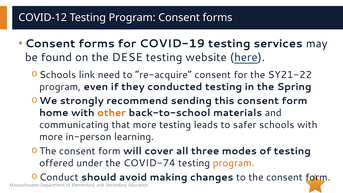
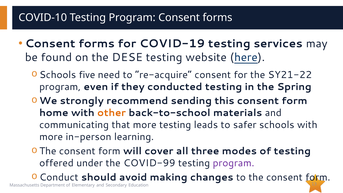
COVID-12: COVID-12 -> COVID-10
link: link -> five
COVID-74: COVID-74 -> COVID-99
program at (234, 163) colour: orange -> purple
